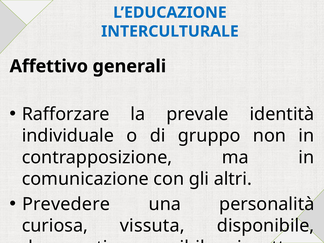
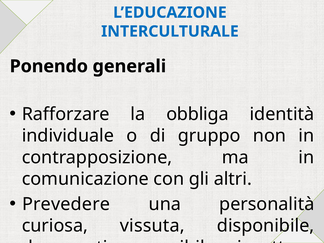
Affettivo: Affettivo -> Ponendo
prevale: prevale -> obbliga
